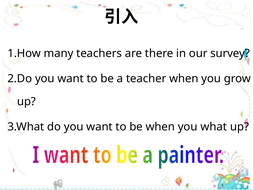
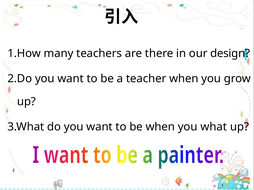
survey: survey -> design
